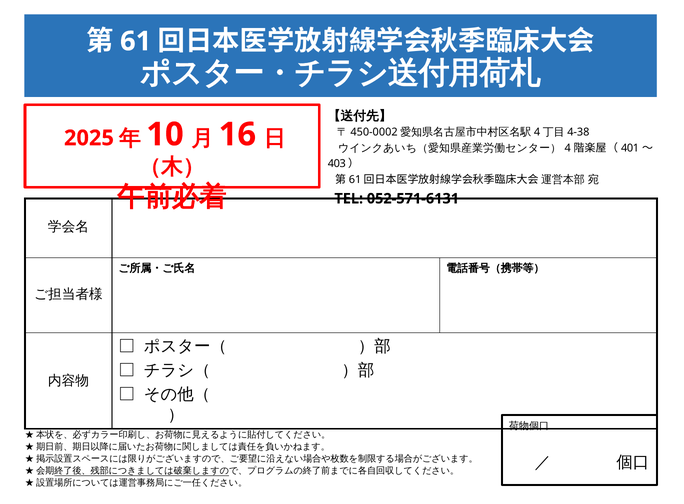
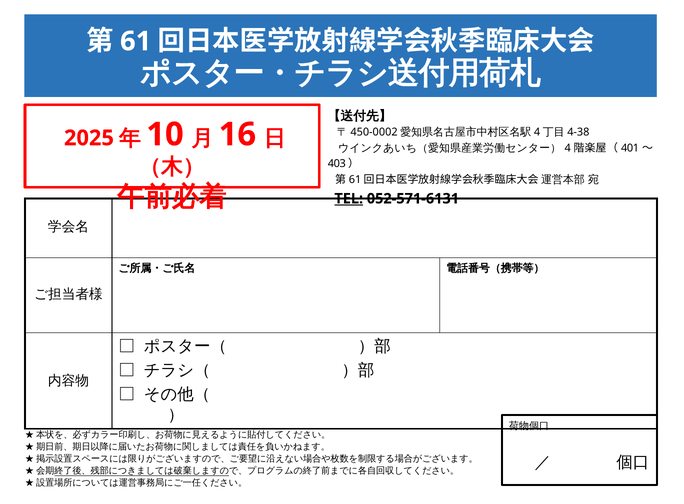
TEL underline: none -> present
